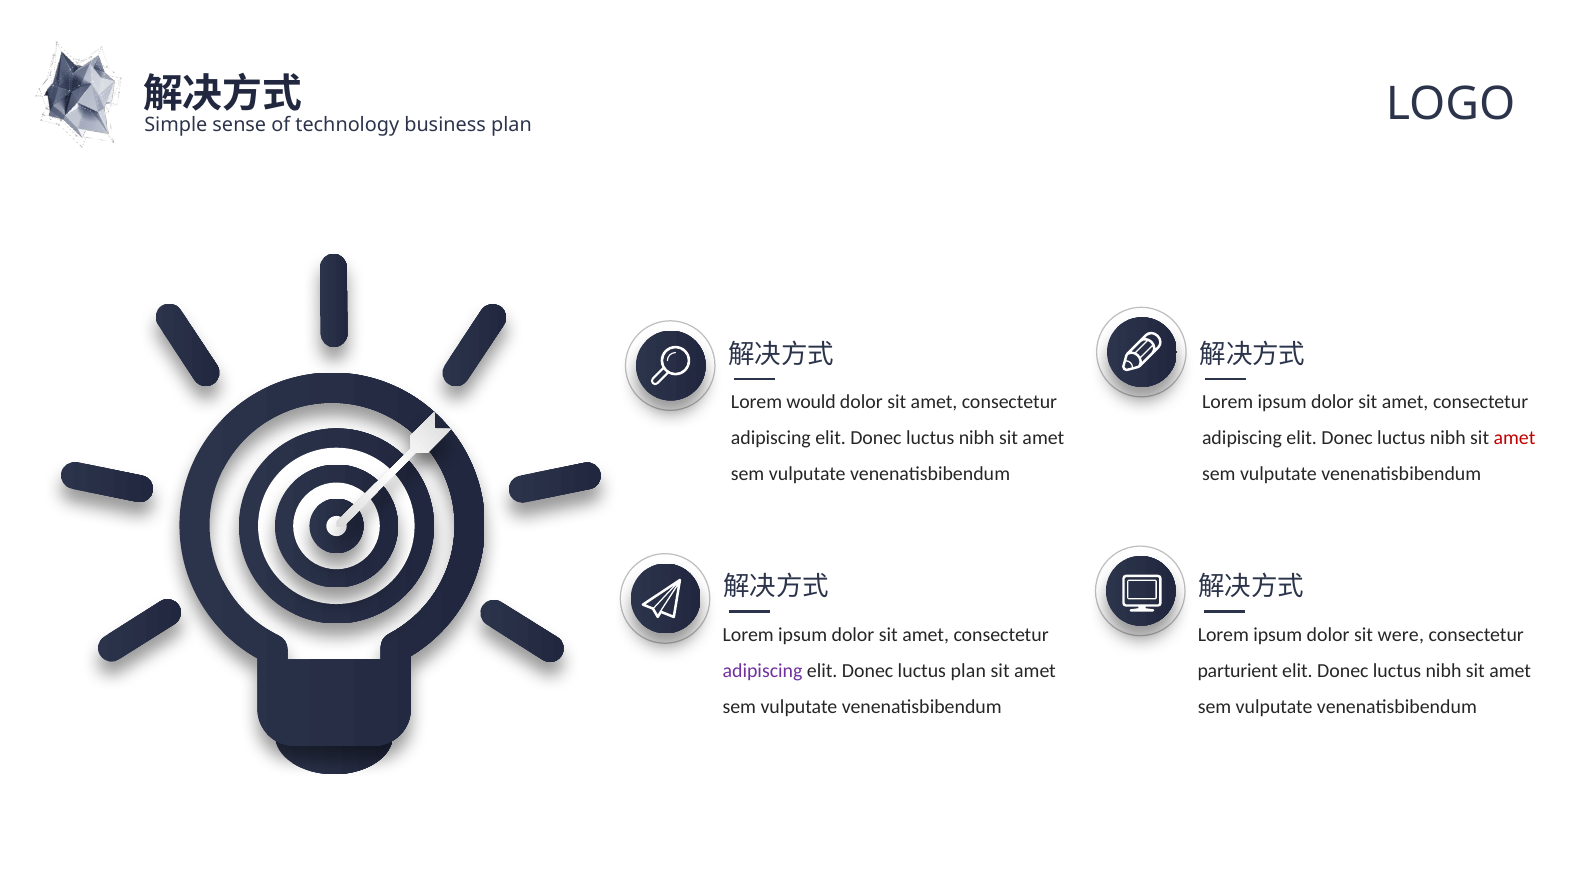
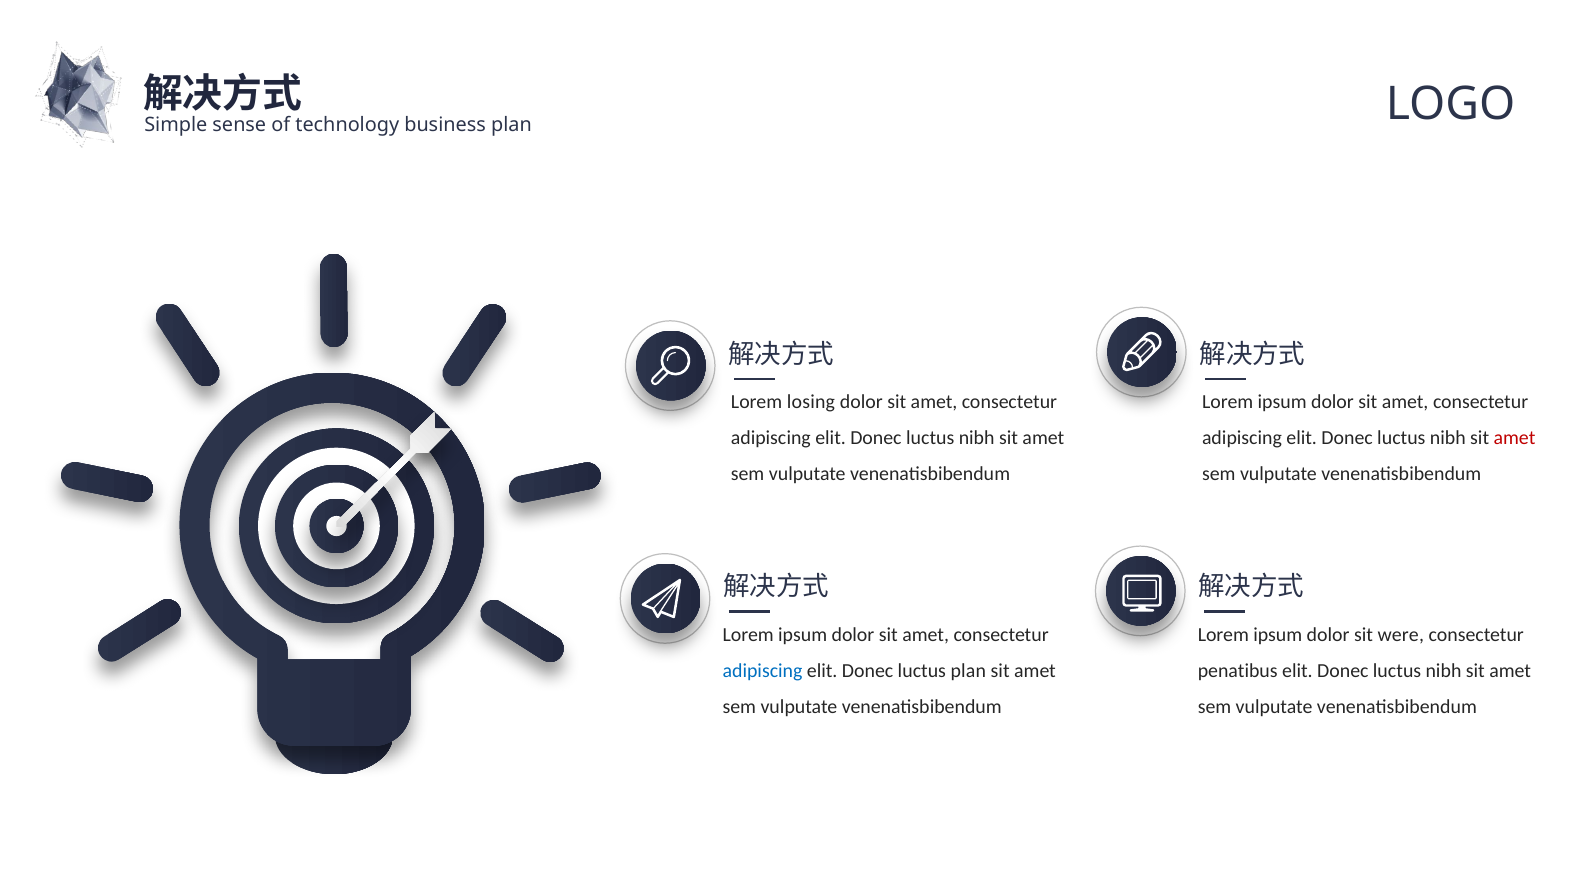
would: would -> losing
adipiscing at (763, 670) colour: purple -> blue
parturient: parturient -> penatibus
